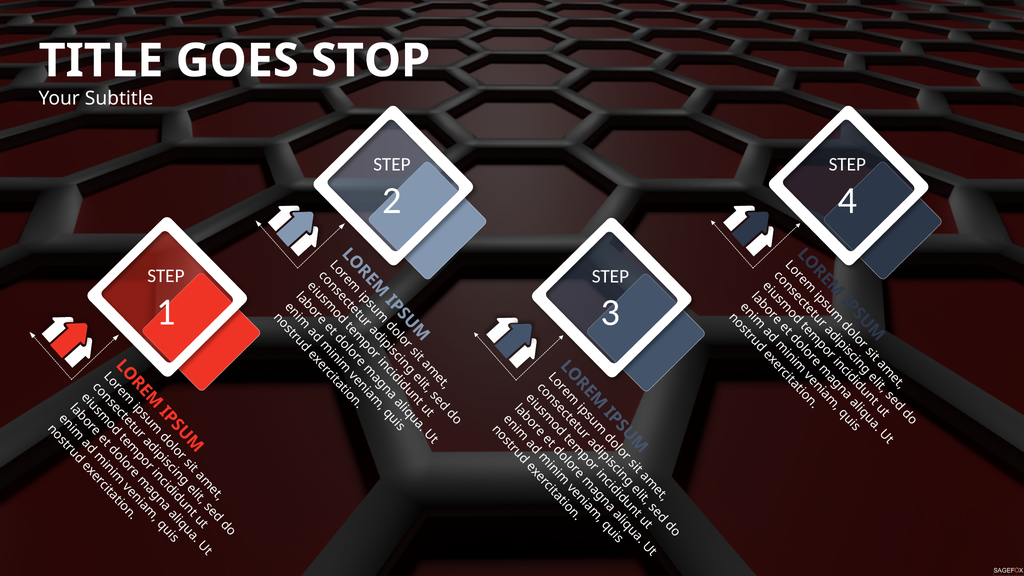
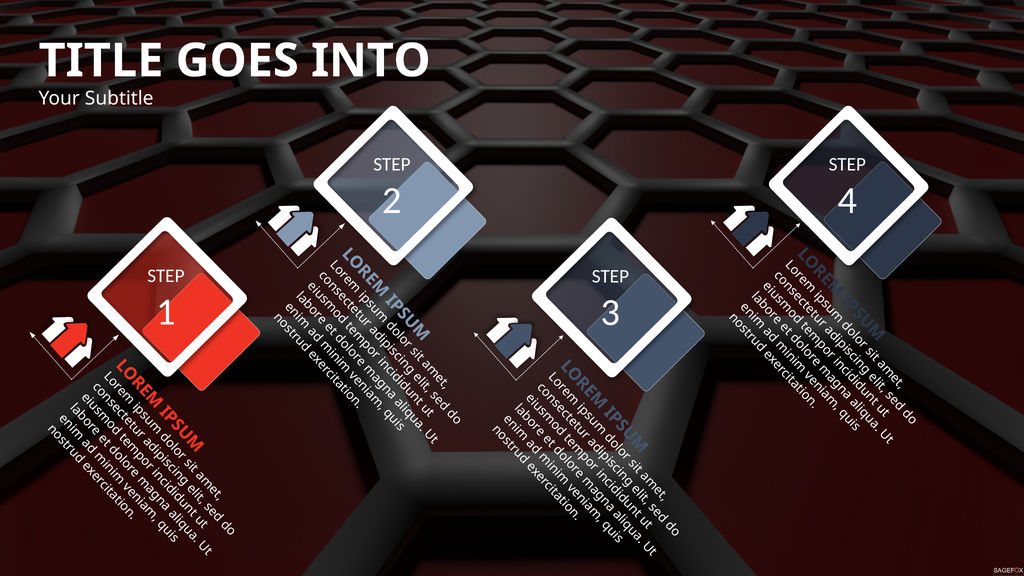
STOP: STOP -> INTO
